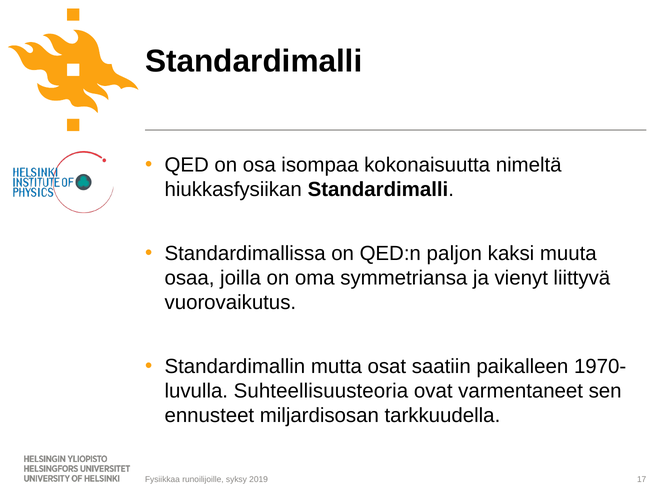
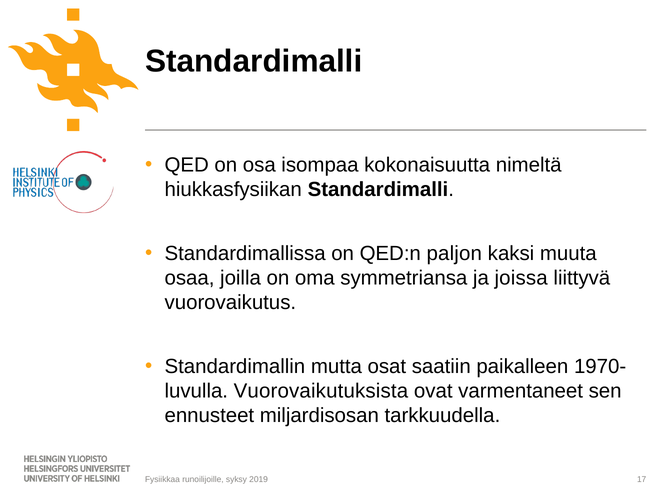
vienyt: vienyt -> joissa
Suhteellisuusteoria: Suhteellisuusteoria -> Vuorovaikutuksista
